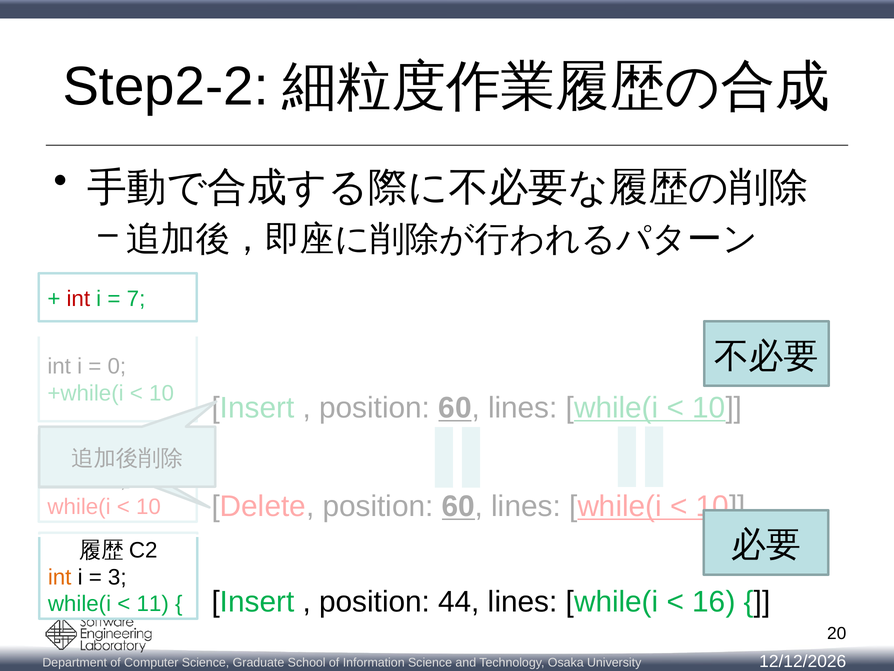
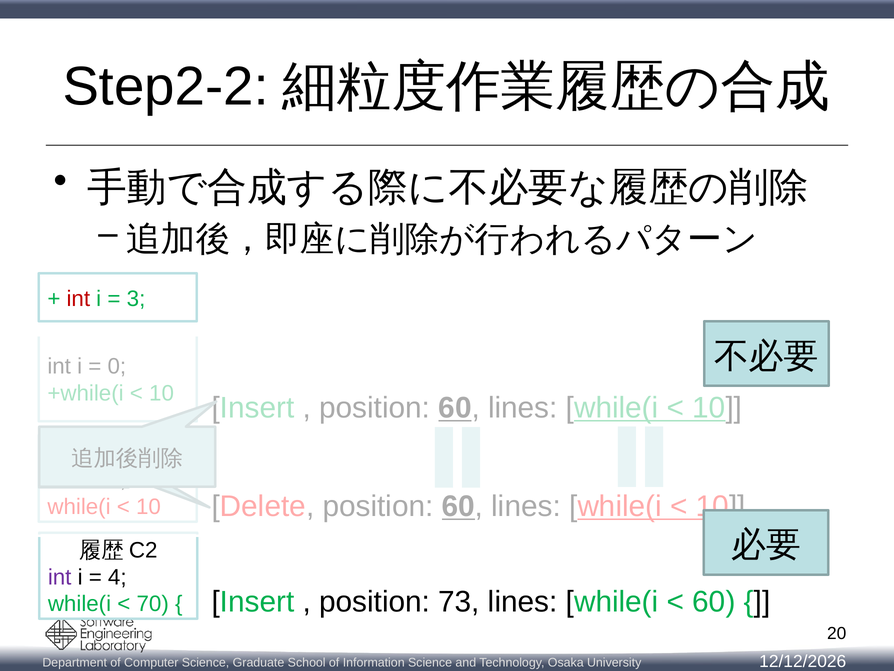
7: 7 -> 3
int at (60, 577) colour: orange -> purple
3: 3 -> 4
44: 44 -> 73
16 at (714, 601): 16 -> 60
11: 11 -> 70
